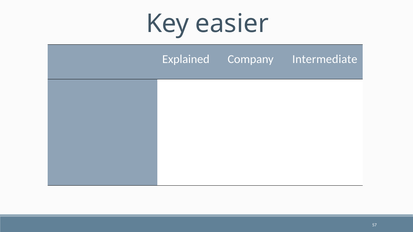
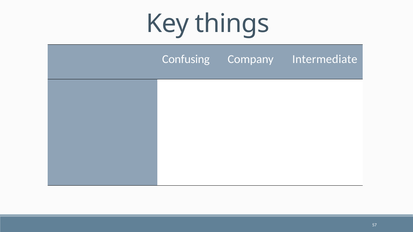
easier: easier -> things
Explained: Explained -> Confusing
